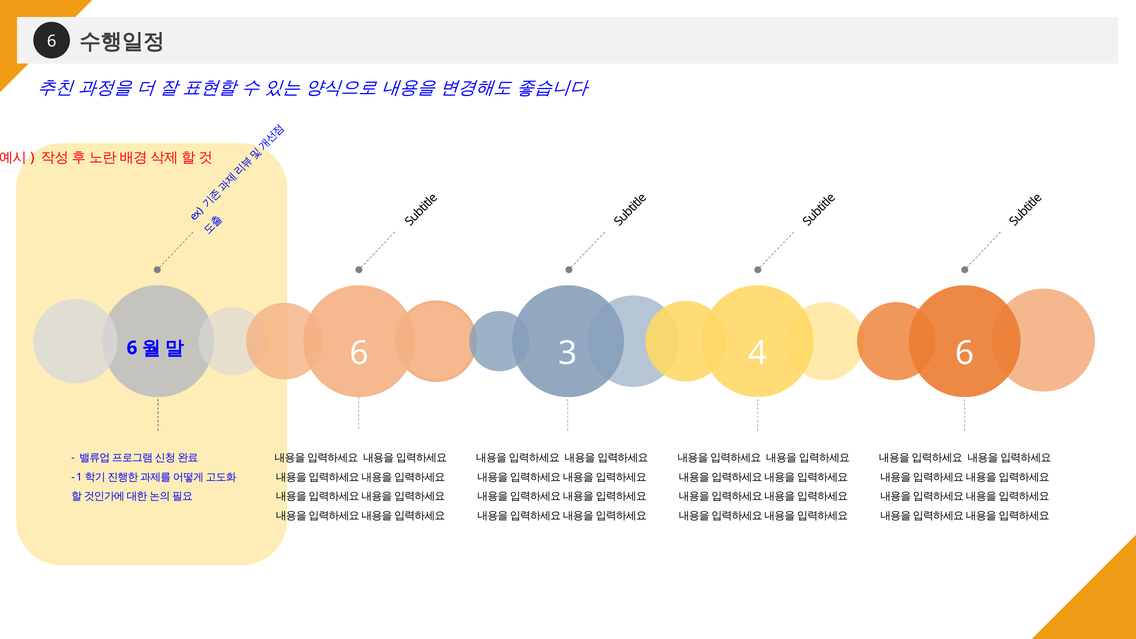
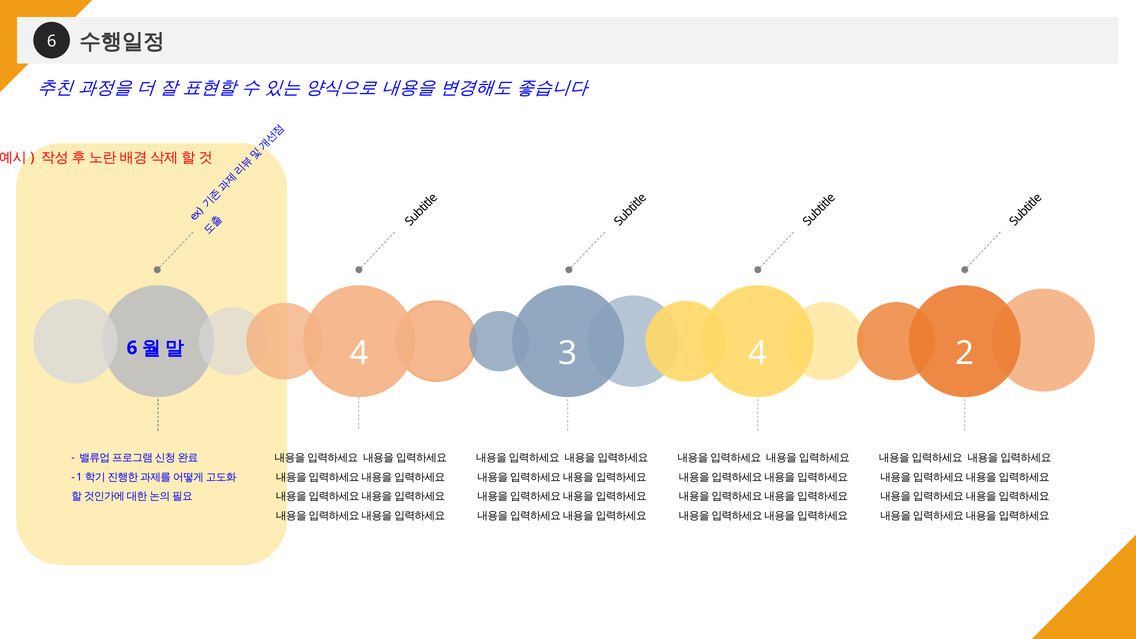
6 at (359, 353): 6 -> 4
4 6: 6 -> 2
